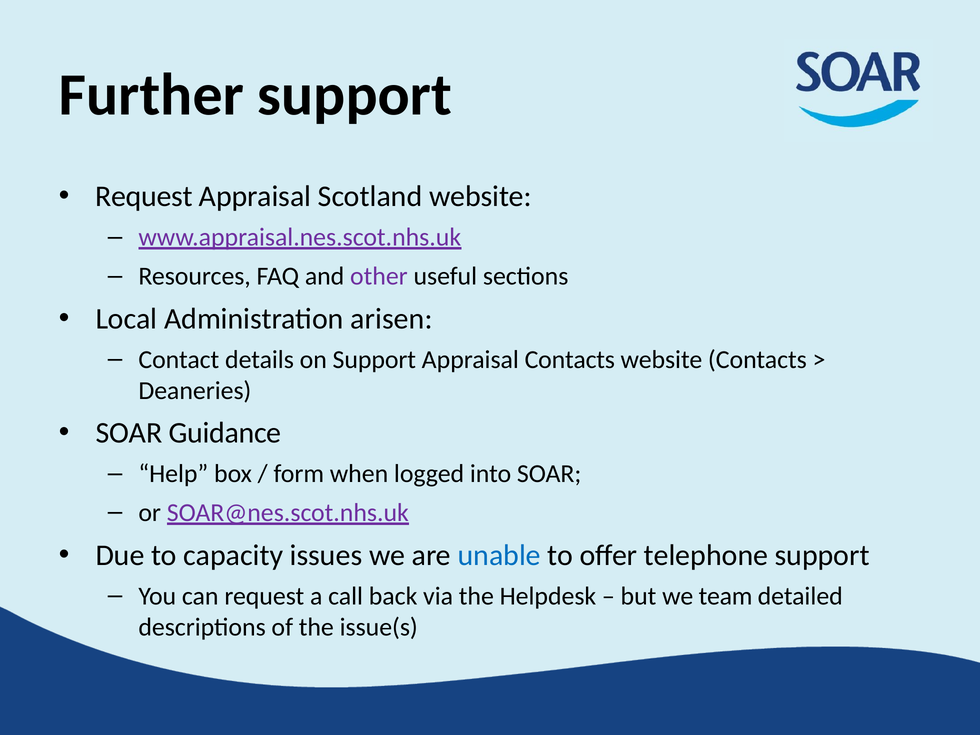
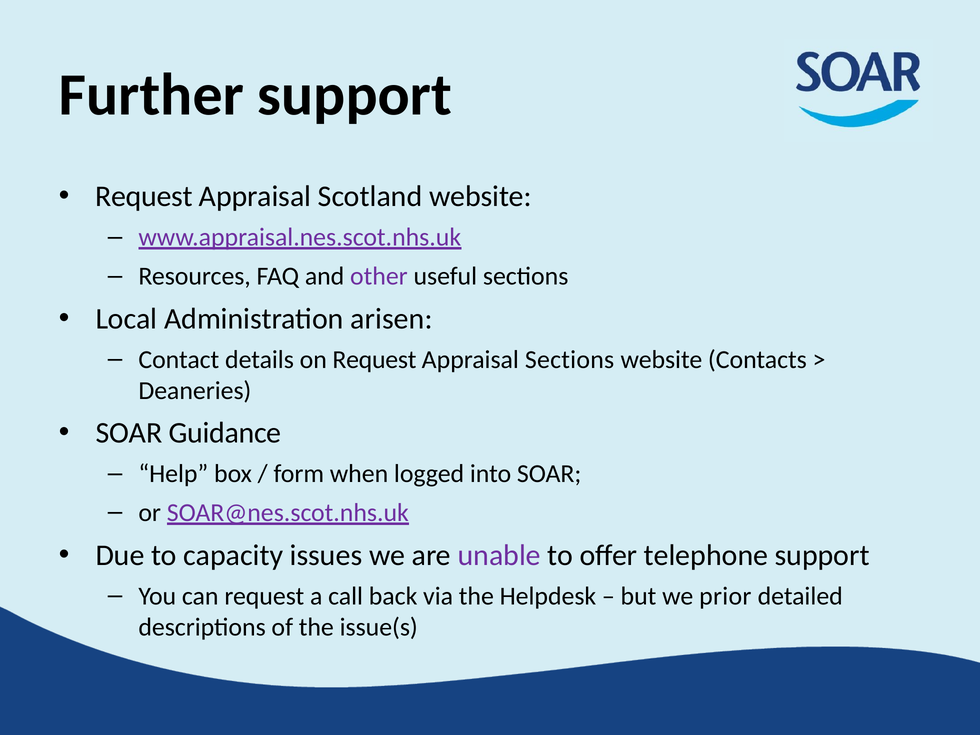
on Support: Support -> Request
Appraisal Contacts: Contacts -> Sections
unable colour: blue -> purple
team: team -> prior
